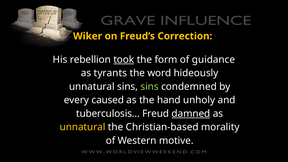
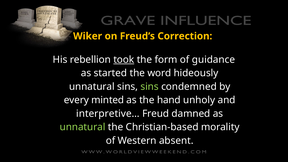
tyrants: tyrants -> started
caused: caused -> minted
tuberculosis…: tuberculosis… -> interpretive…
damned underline: present -> none
unnatural at (83, 127) colour: yellow -> light green
motive: motive -> absent
